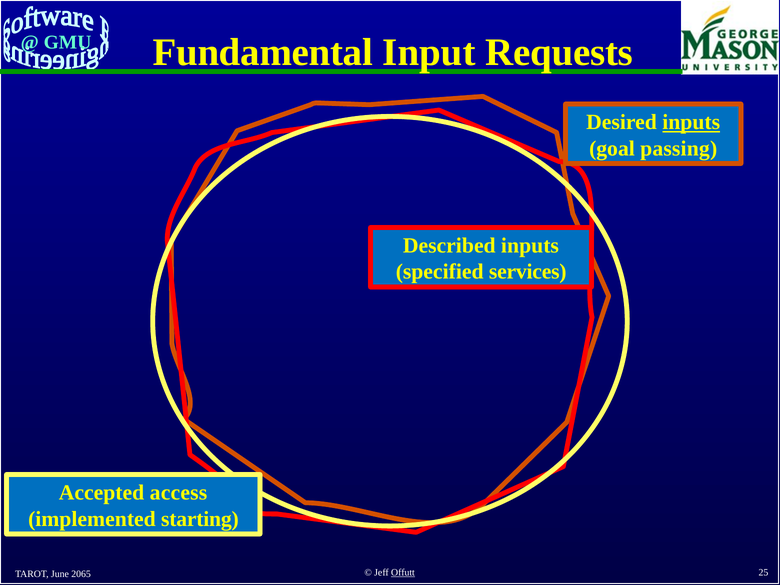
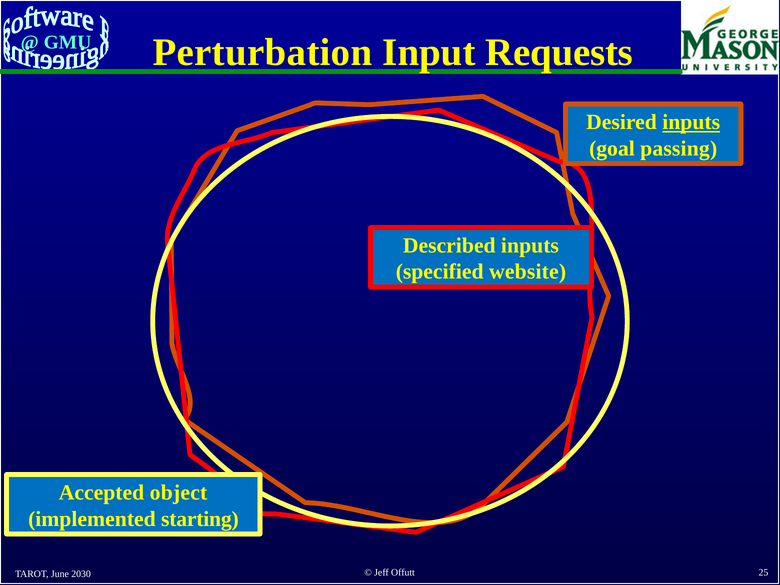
Fundamental: Fundamental -> Perturbation
services: services -> website
access: access -> object
2065: 2065 -> 2030
Offutt underline: present -> none
